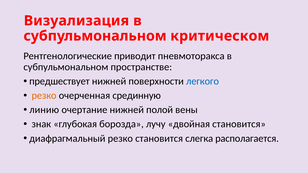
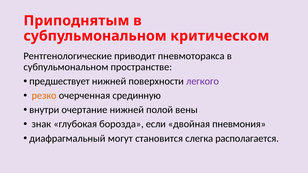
Визуализация: Визуализация -> Приподнятым
легкого colour: blue -> purple
линию: линию -> внутри
лучу: лучу -> если
двойная становится: становится -> пневмония
диафрагмальный резко: резко -> могут
